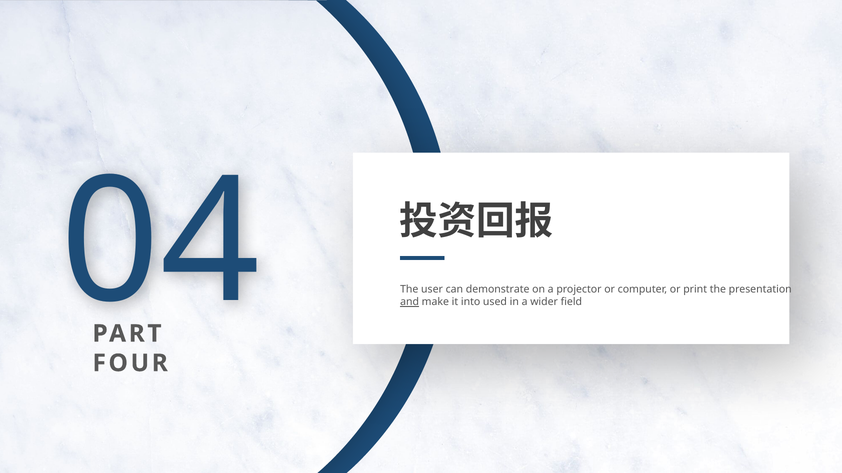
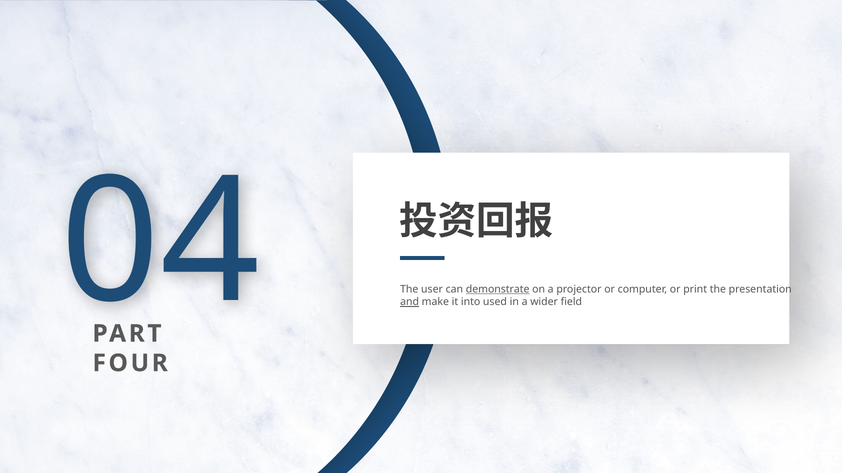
demonstrate underline: none -> present
